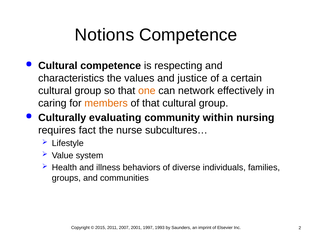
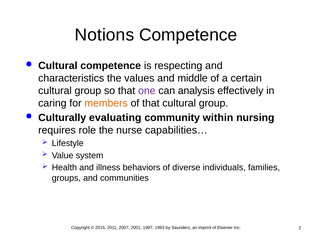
justice: justice -> middle
one colour: orange -> purple
network: network -> analysis
fact: fact -> role
subcultures…: subcultures… -> capabilities…
